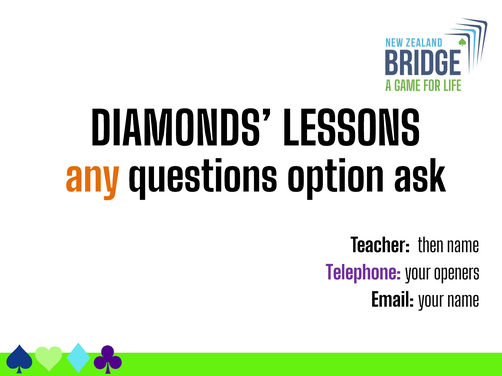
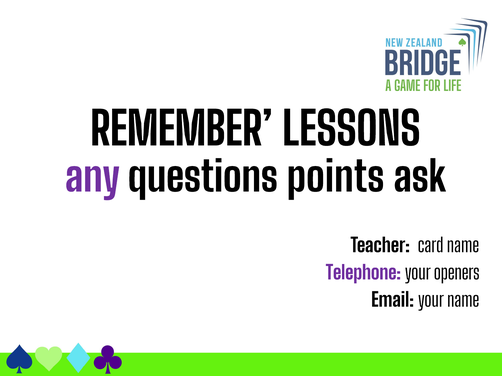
DIAMONDS: DIAMONDS -> REMEMBER
any colour: orange -> purple
option: option -> points
then: then -> card
